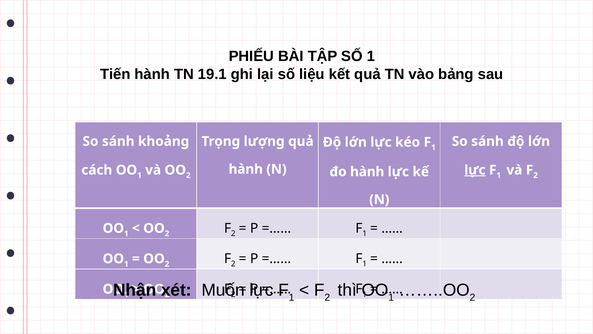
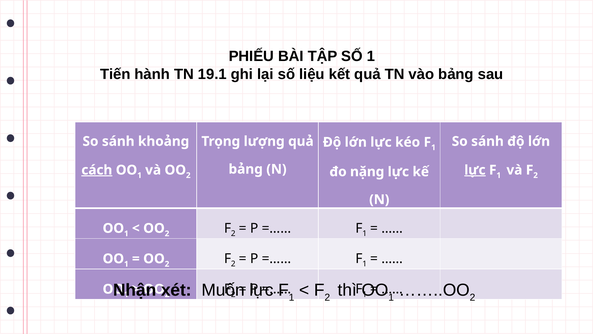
hành at (246, 169): hành -> bảng
cách underline: none -> present
đo hành: hành -> nặng
